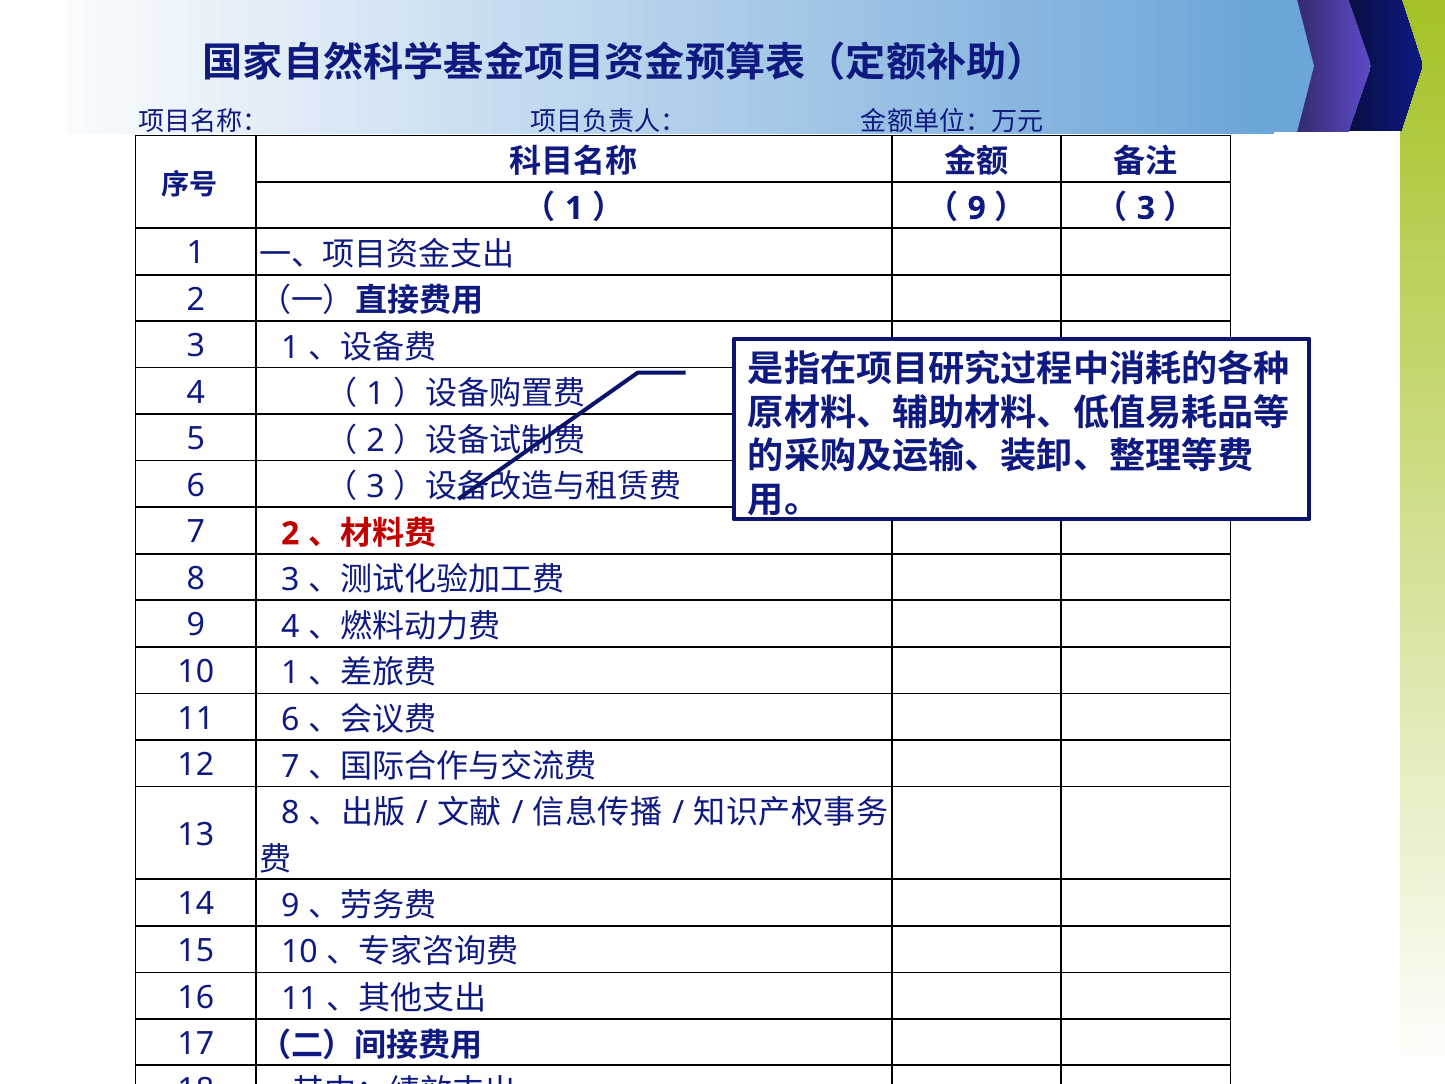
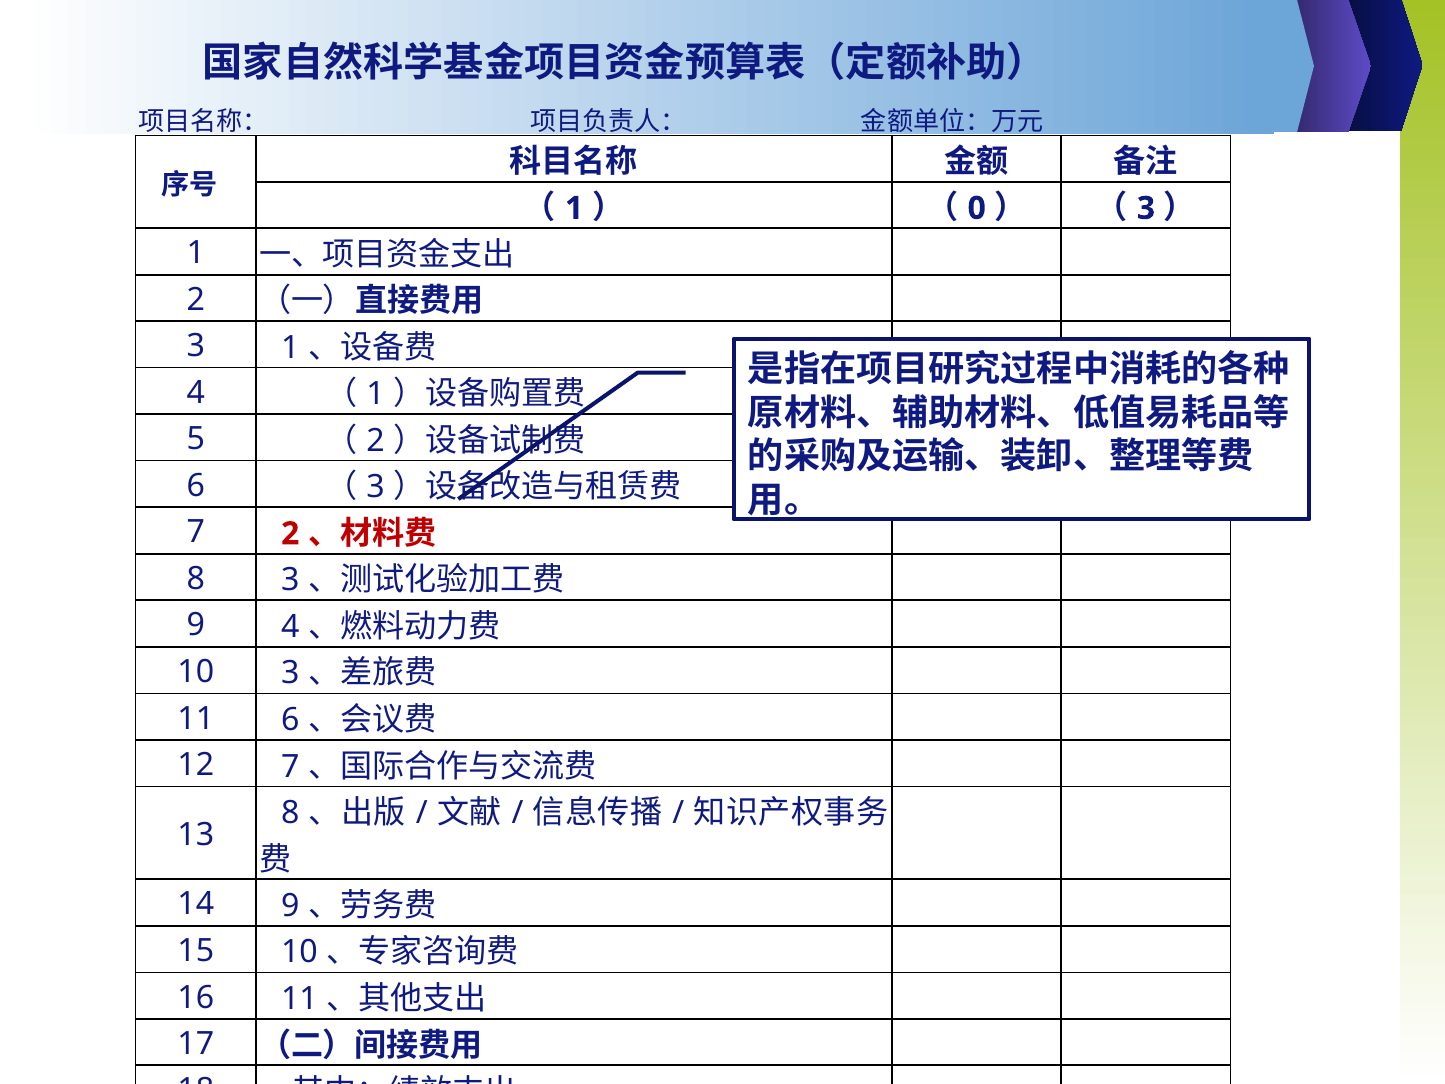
9 at (977, 208): 9 -> 0
10 1: 1 -> 3
